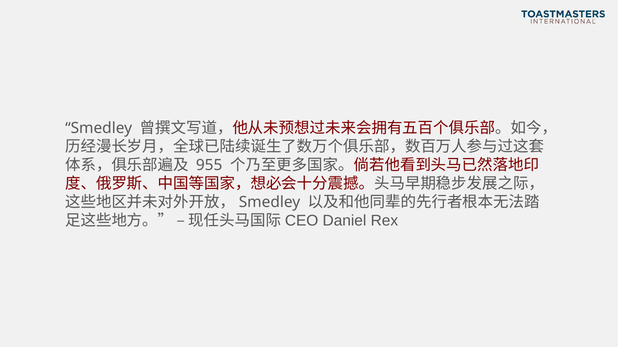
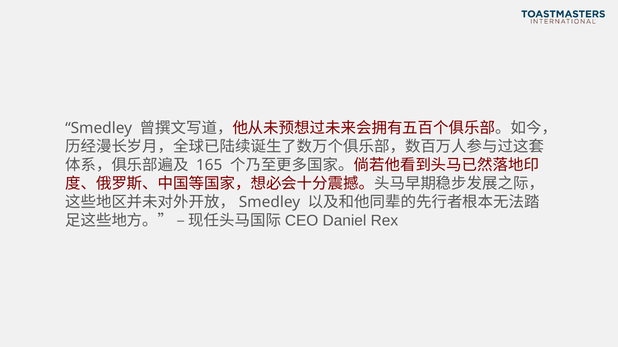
955: 955 -> 165
